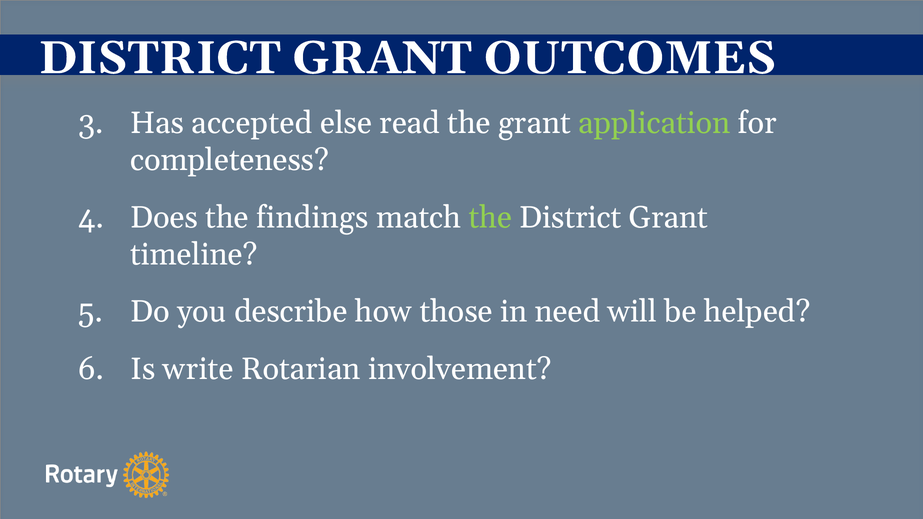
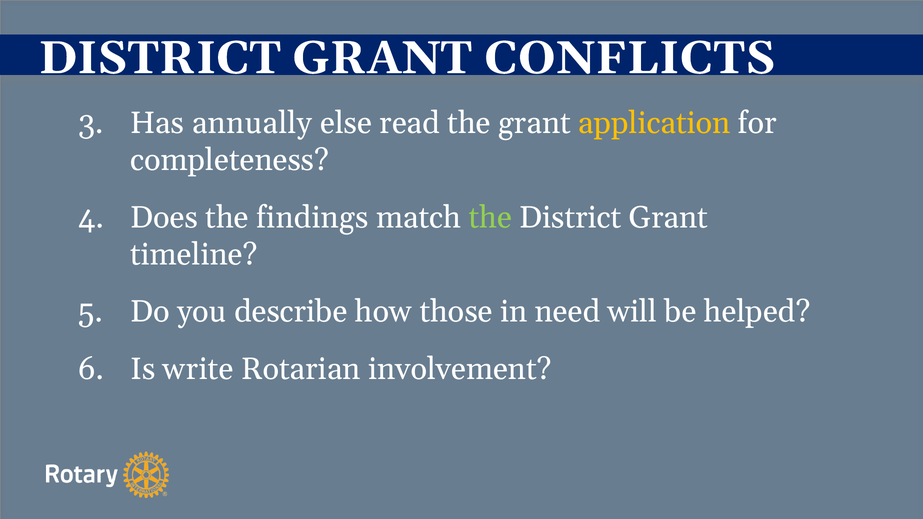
OUTCOMES: OUTCOMES -> CONFLICTS
accepted: accepted -> annually
application colour: light green -> yellow
